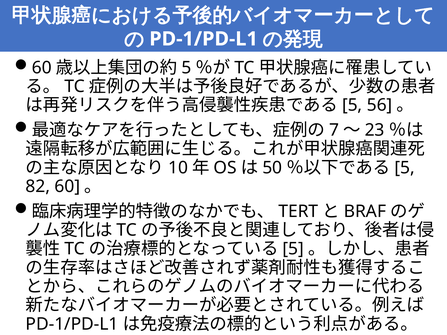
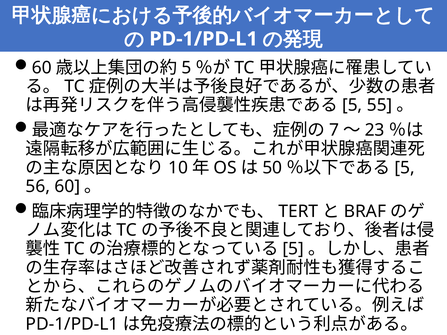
56: 56 -> 55
82: 82 -> 56
